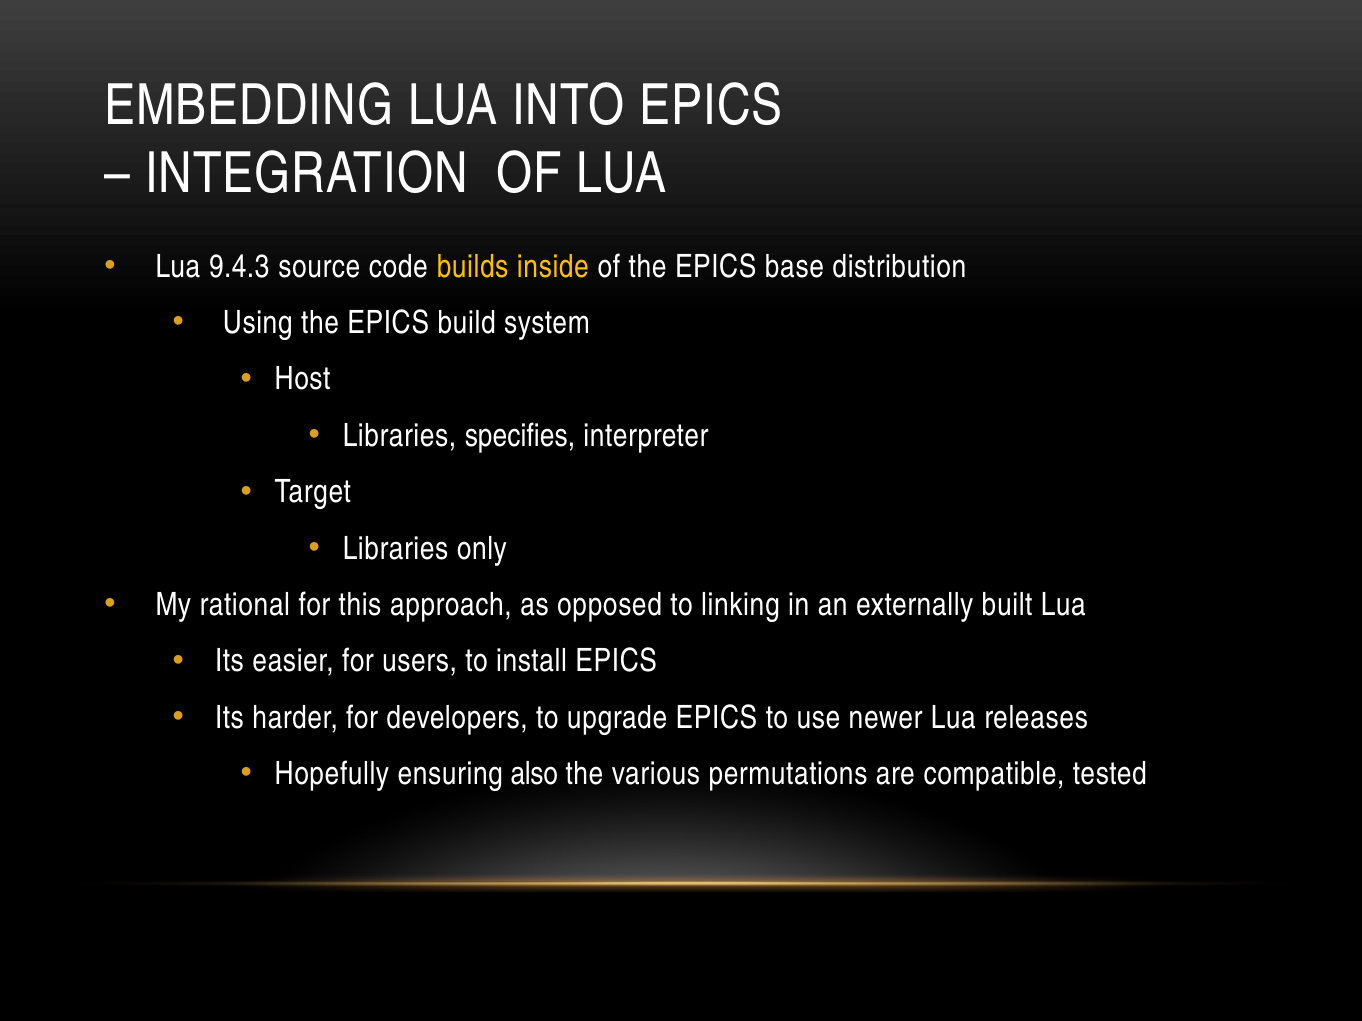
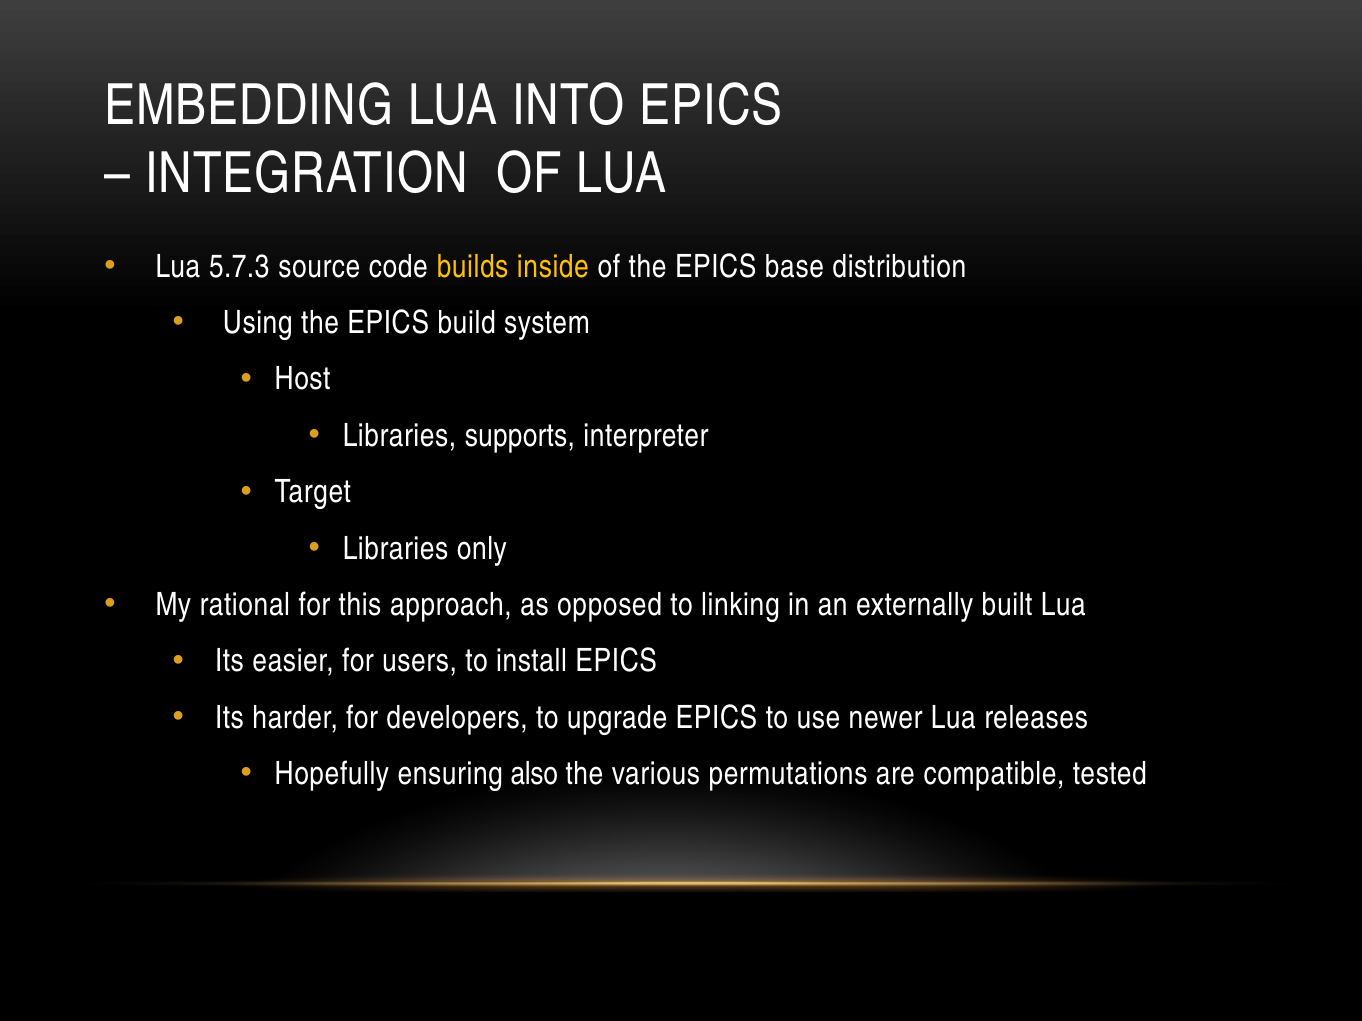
9.4.3: 9.4.3 -> 5.7.3
specifies: specifies -> supports
